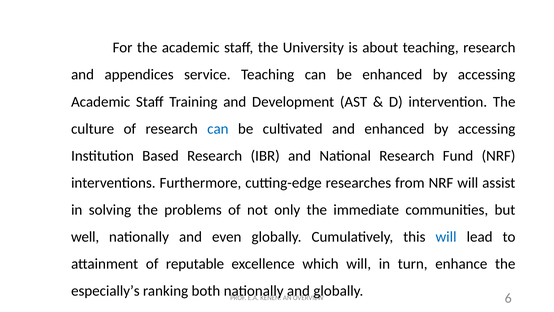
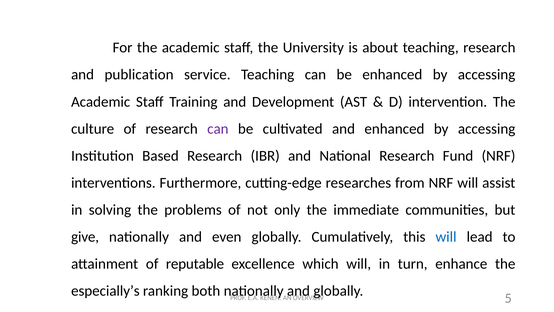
appendices: appendices -> publication
can at (218, 129) colour: blue -> purple
well: well -> give
6: 6 -> 5
